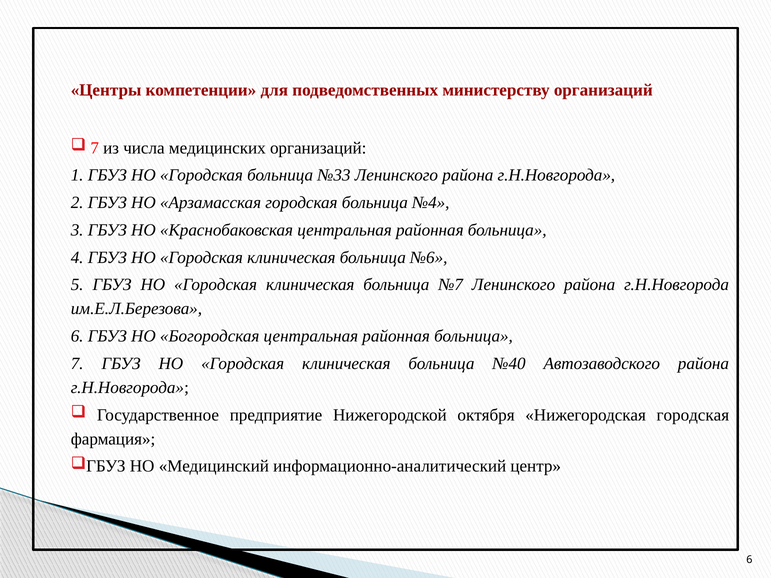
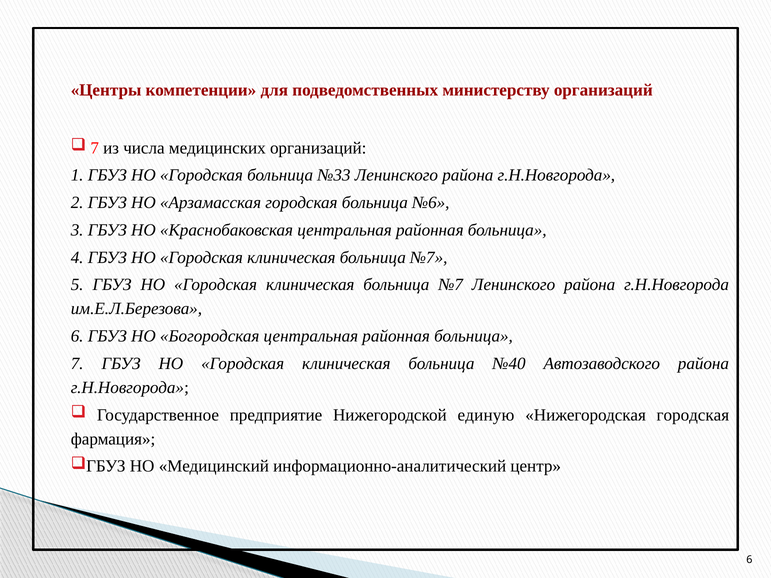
№4: №4 -> №6
№6 at (429, 257): №6 -> №7
октября: октября -> единую
